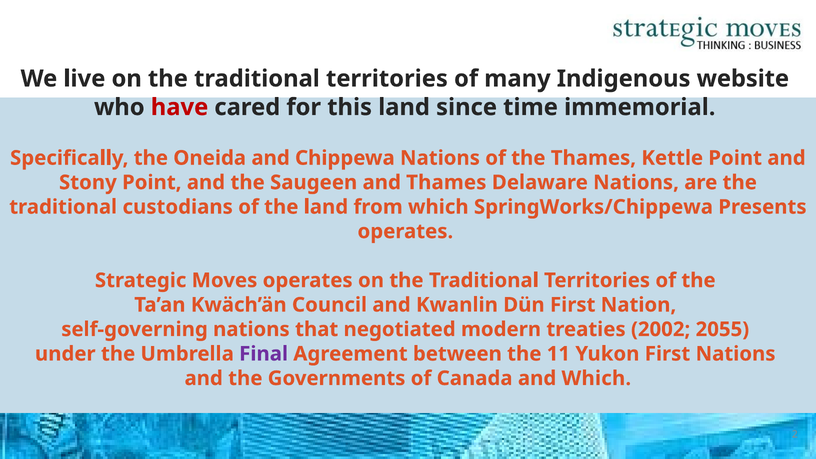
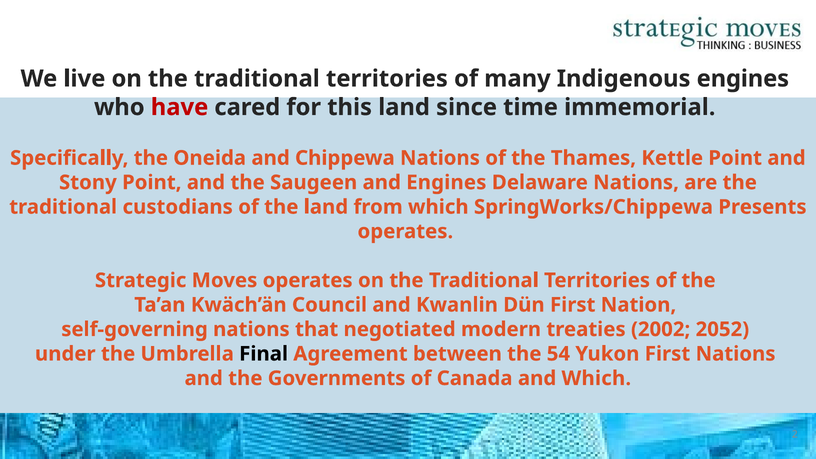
Indigenous website: website -> engines
and Thames: Thames -> Engines
2055: 2055 -> 2052
Final colour: purple -> black
11: 11 -> 54
